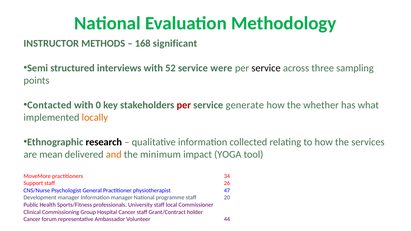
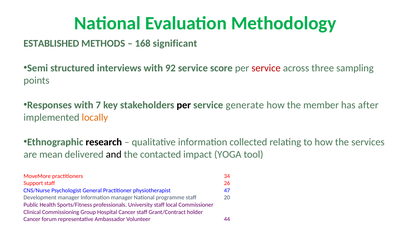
INSTRUCTOR: INSTRUCTOR -> ESTABLISHED
52: 52 -> 92
were: were -> score
service at (266, 68) colour: black -> red
Contacted: Contacted -> Responses
0: 0 -> 7
per at (184, 105) colour: red -> black
whether: whether -> member
what: what -> after
and colour: orange -> black
minimum: minimum -> contacted
